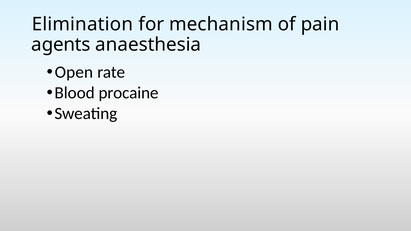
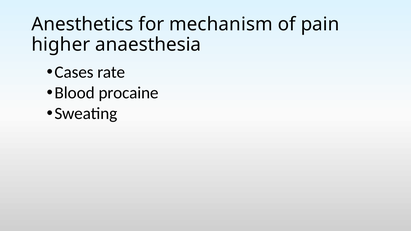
Elimination: Elimination -> Anesthetics
agents: agents -> higher
Open: Open -> Cases
